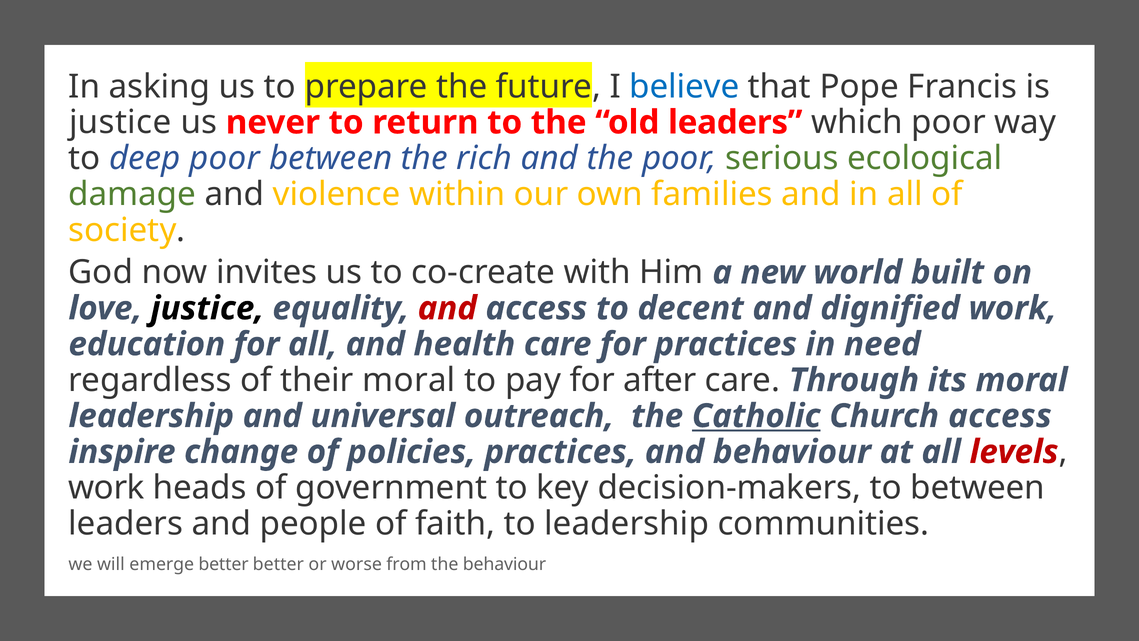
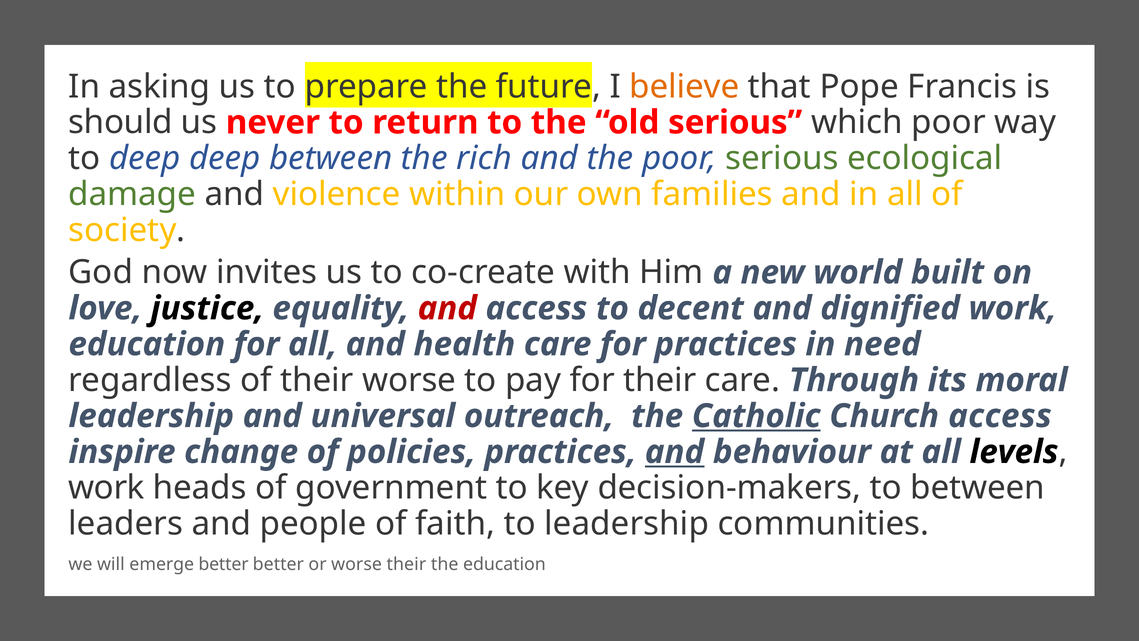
believe colour: blue -> orange
justice at (120, 122): justice -> should
old leaders: leaders -> serious
deep poor: poor -> deep
their moral: moral -> worse
for after: after -> their
and at (675, 452) underline: none -> present
levels colour: red -> black
worse from: from -> their
the behaviour: behaviour -> education
